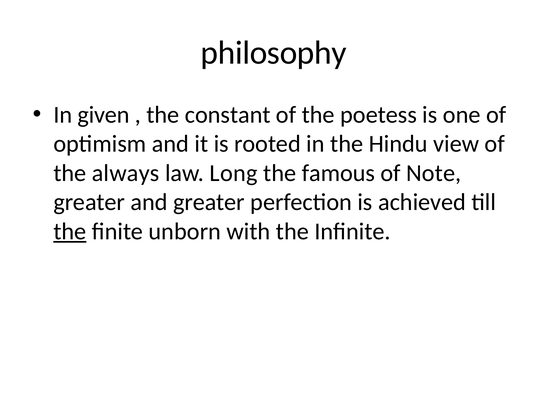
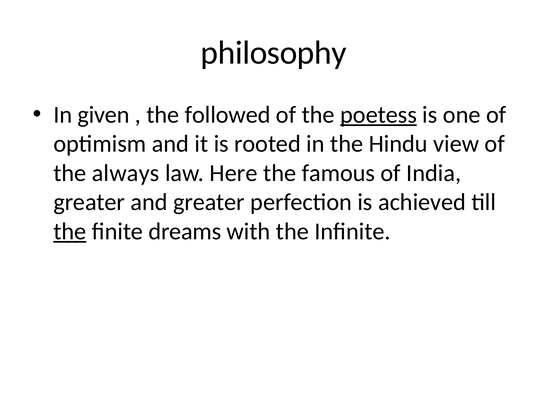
constant: constant -> followed
poetess underline: none -> present
Long: Long -> Here
Note: Note -> India
unborn: unborn -> dreams
